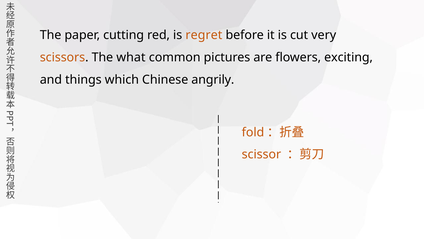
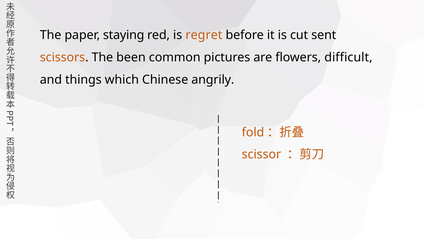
cutting: cutting -> staying
very: very -> sent
what: what -> been
exciting: exciting -> difficult
